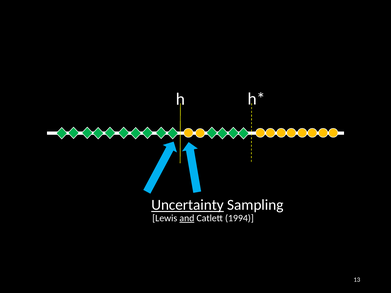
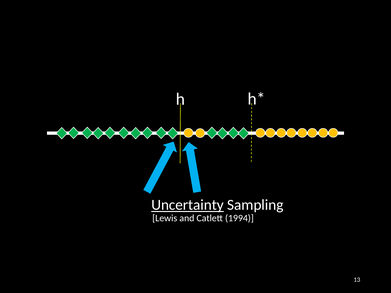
and underline: present -> none
